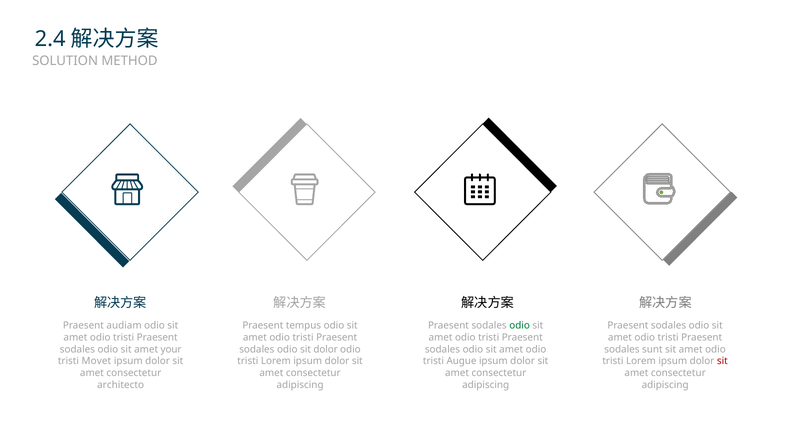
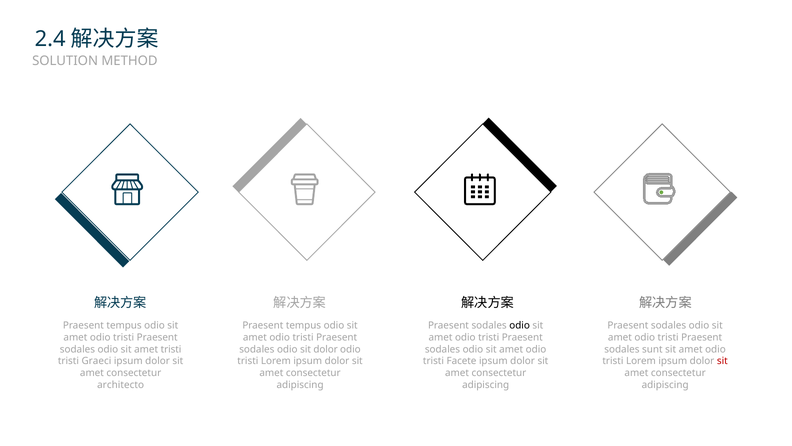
audiam at (124, 325): audiam -> tempus
odio at (520, 325) colour: green -> black
amet your: your -> tristi
Movet: Movet -> Graeci
Augue: Augue -> Facete
